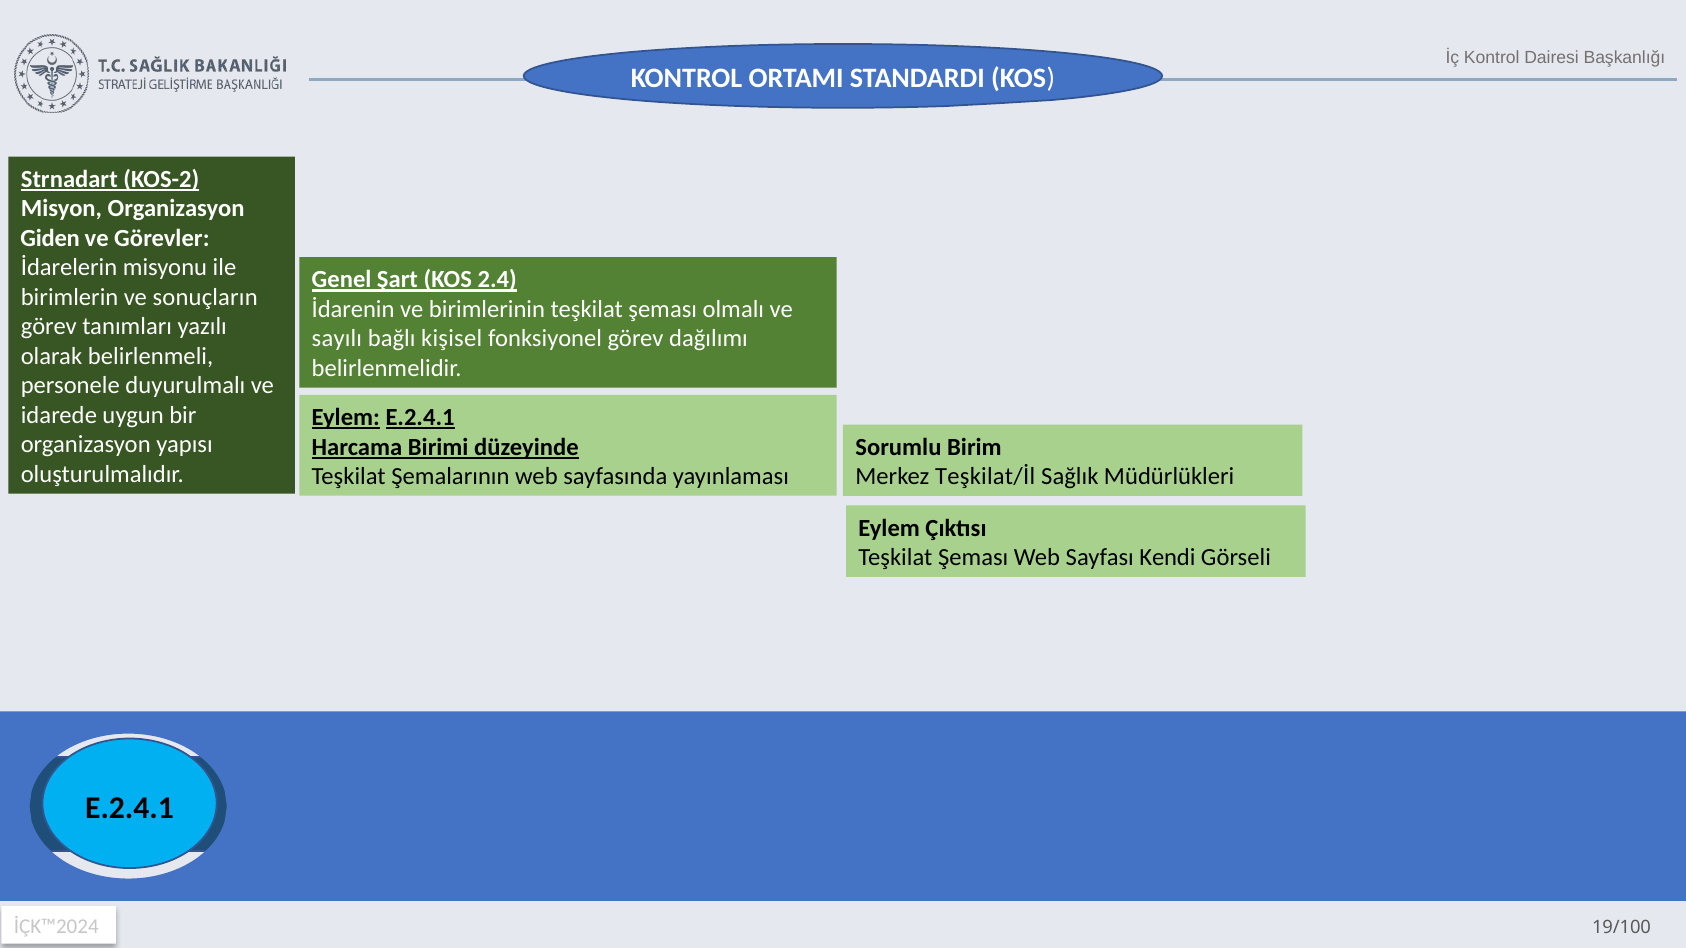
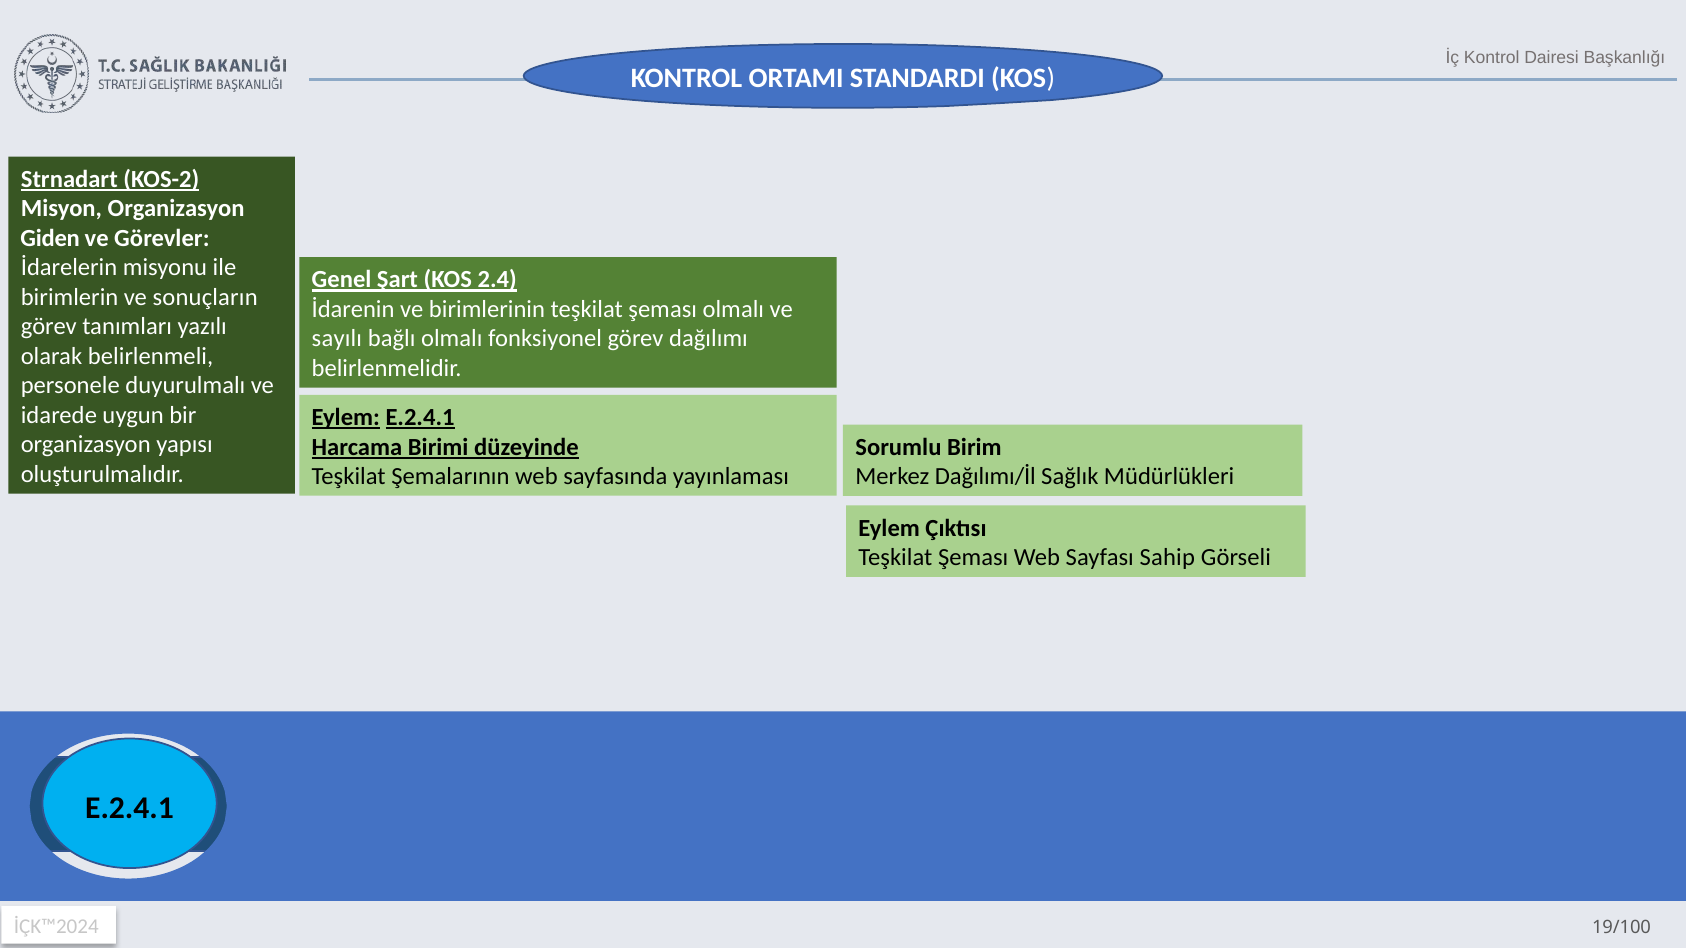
bağlı kişisel: kişisel -> olmalı
Teşkilat/İl: Teşkilat/İl -> Dağılımı/İl
Kendi: Kendi -> Sahip
